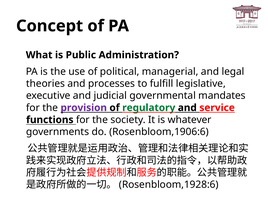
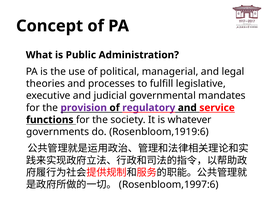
regulatory colour: green -> purple
Rosenbloom,1906:6: Rosenbloom,1906:6 -> Rosenbloom,1919:6
Rosenbloom,1928:6: Rosenbloom,1928:6 -> Rosenbloom,1997:6
